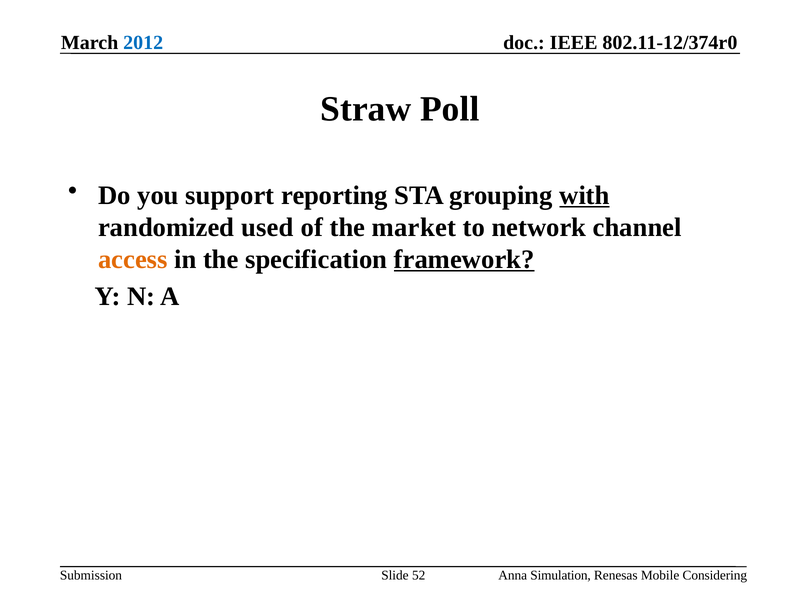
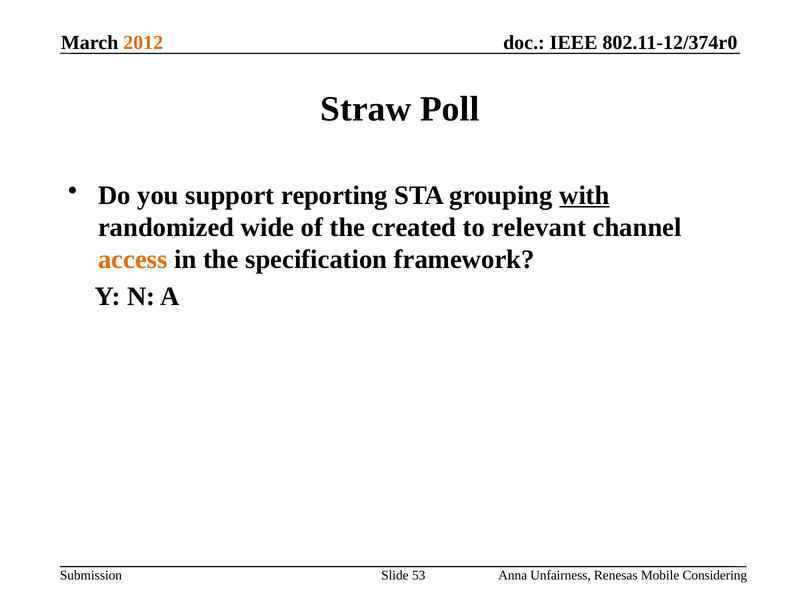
2012 colour: blue -> orange
used: used -> wide
market: market -> created
network: network -> relevant
framework underline: present -> none
52: 52 -> 53
Simulation: Simulation -> Unfairness
